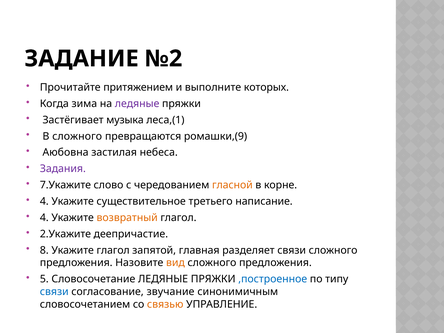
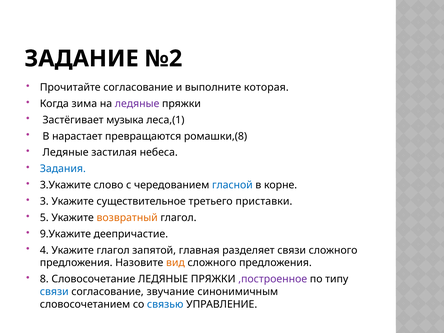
Прочитайте притяжением: притяжением -> согласование
которых: которых -> которая
В сложного: сложного -> нарастает
ромашки,(9: ромашки,(9 -> ромашки,(8
Аюбовна at (66, 153): Аюбовна -> Ледяные
Задания colour: purple -> blue
7.Укажите: 7.Укажите -> 3.Укажите
гласной colour: orange -> blue
4 at (44, 201): 4 -> 3
написание: написание -> приставки
4 at (44, 218): 4 -> 5
2.Укажите: 2.Укажите -> 9.Укажите
8: 8 -> 4
5: 5 -> 8
,построенное colour: blue -> purple
связью colour: orange -> blue
